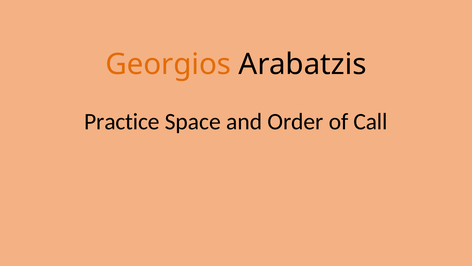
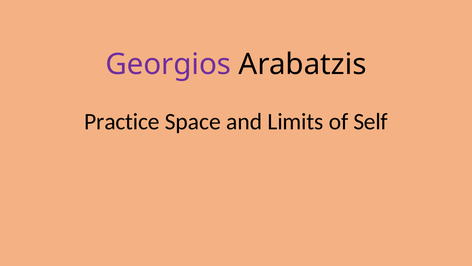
Georgios colour: orange -> purple
Order: Order -> Limits
Call: Call -> Self
